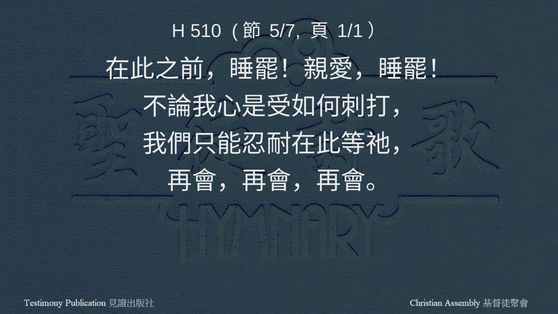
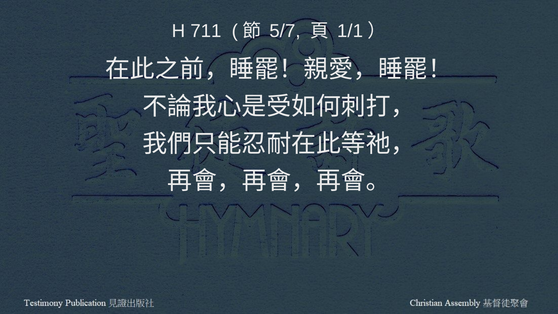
510: 510 -> 711
